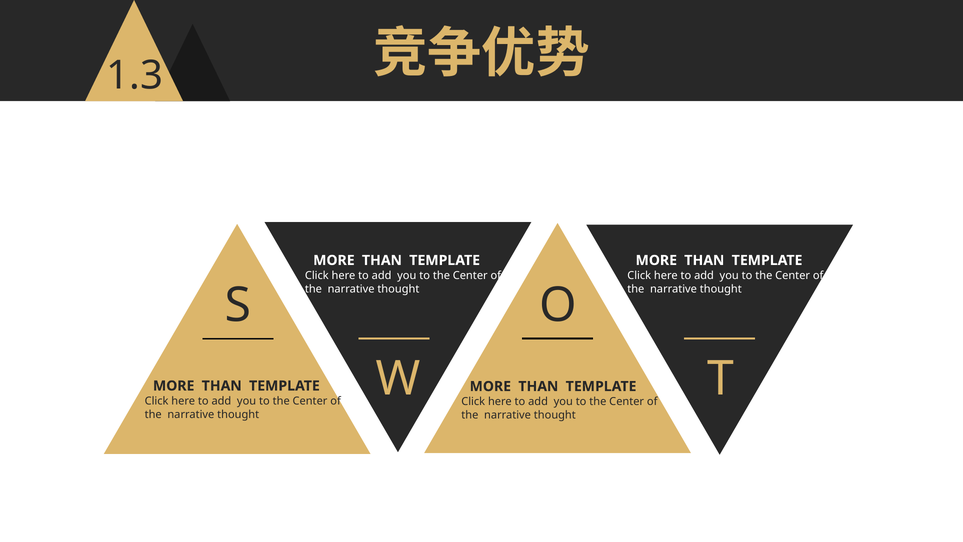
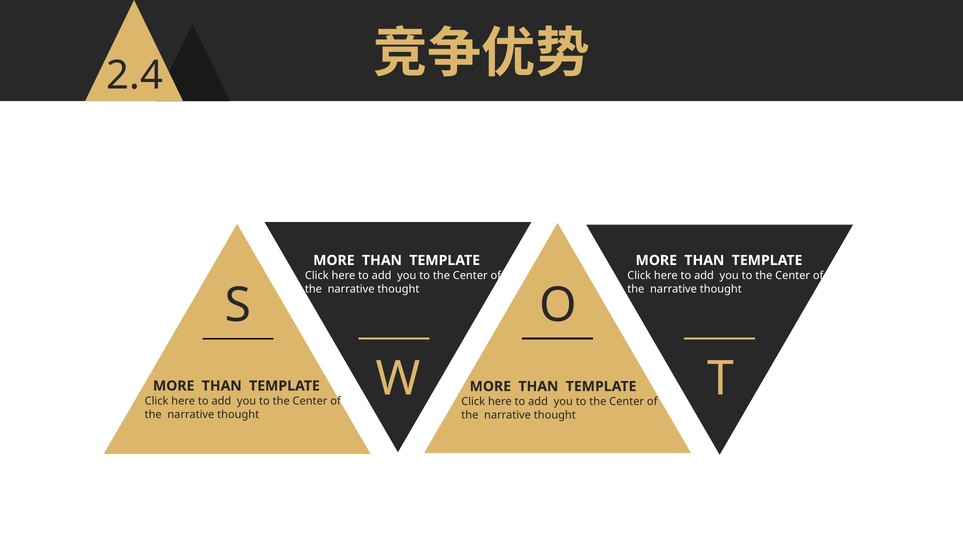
1.3: 1.3 -> 2.4
